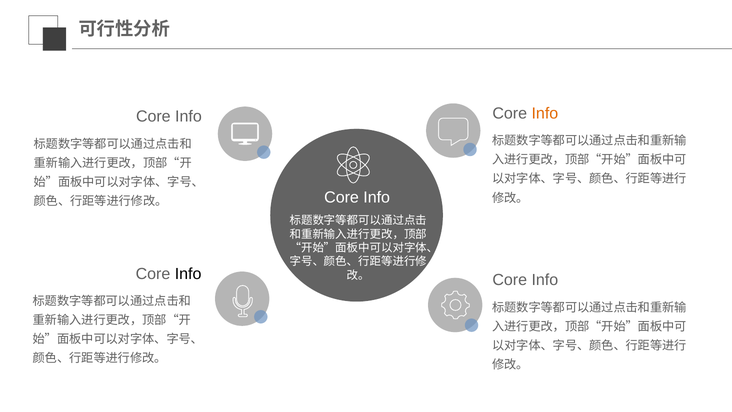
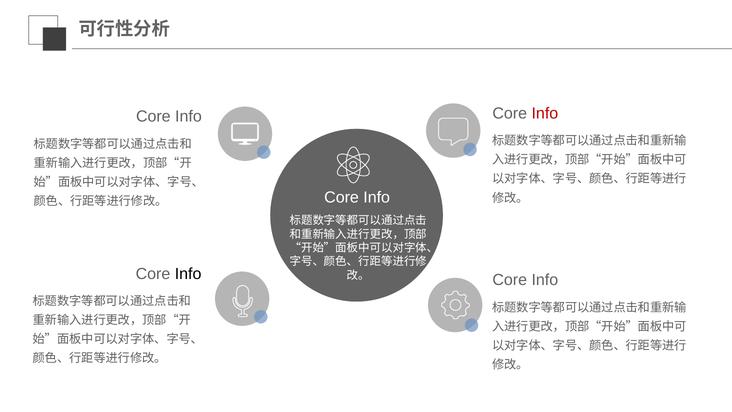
Info at (545, 113) colour: orange -> red
